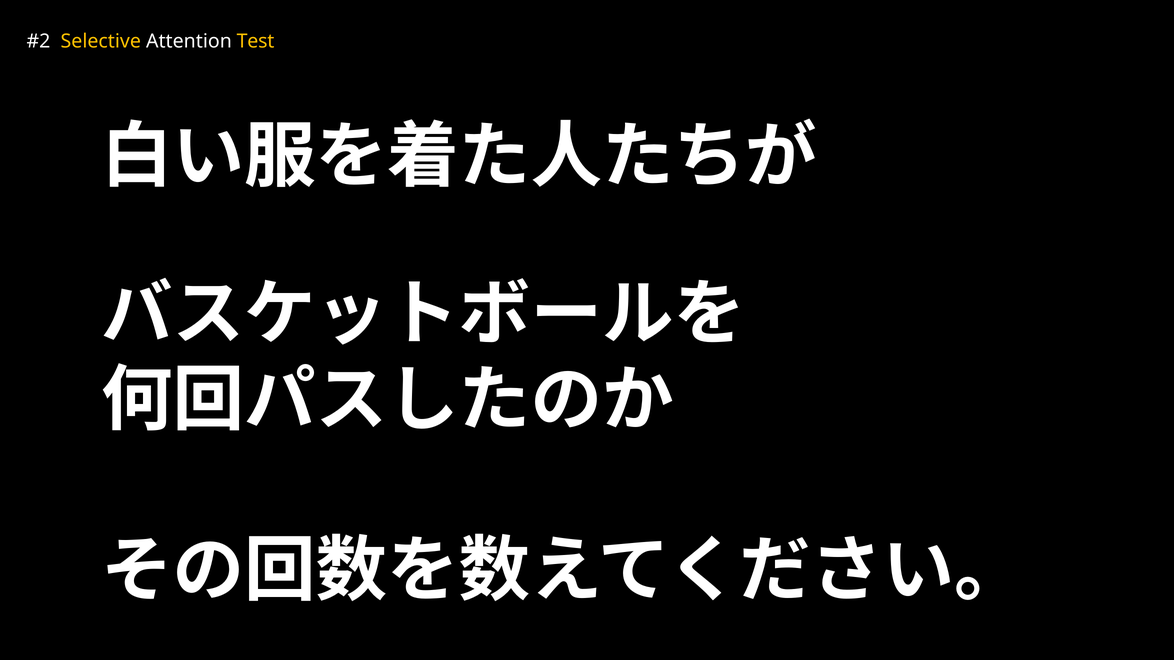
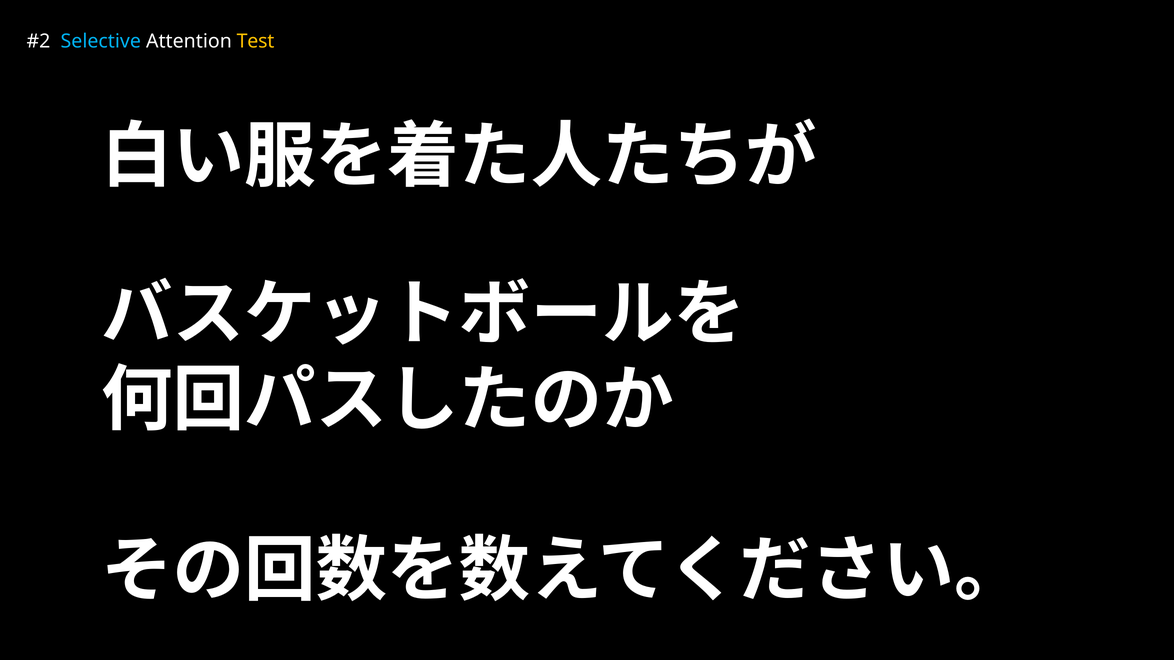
Selective colour: yellow -> light blue
